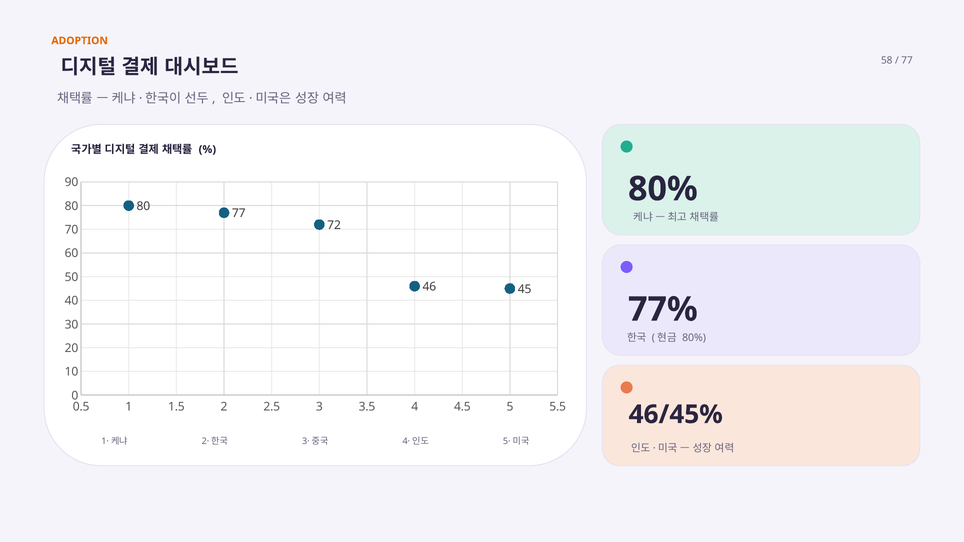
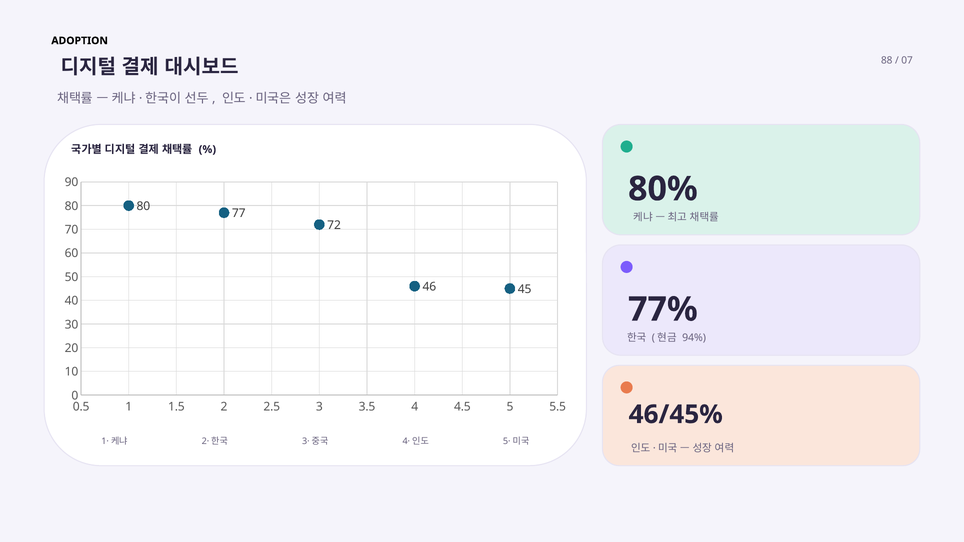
ADOPTION colour: orange -> black
58: 58 -> 88
77 at (907, 60): 77 -> 07
80% at (694, 338): 80% -> 94%
